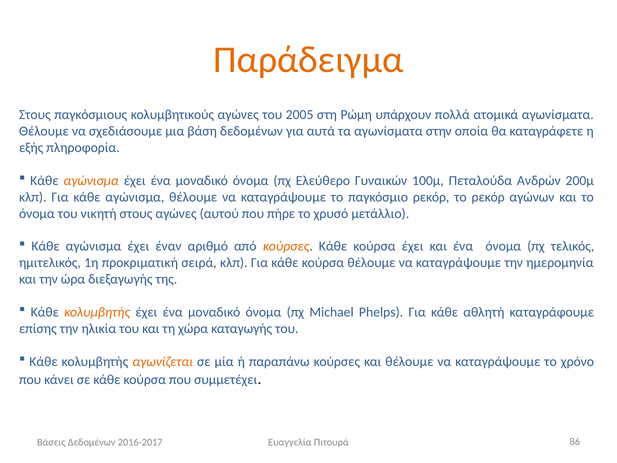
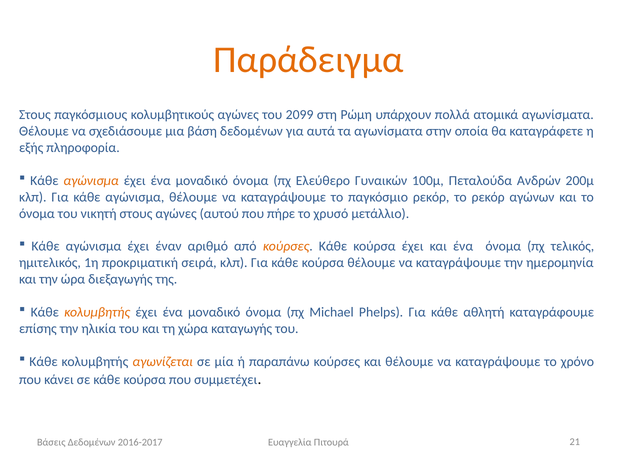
2005: 2005 -> 2099
86: 86 -> 21
